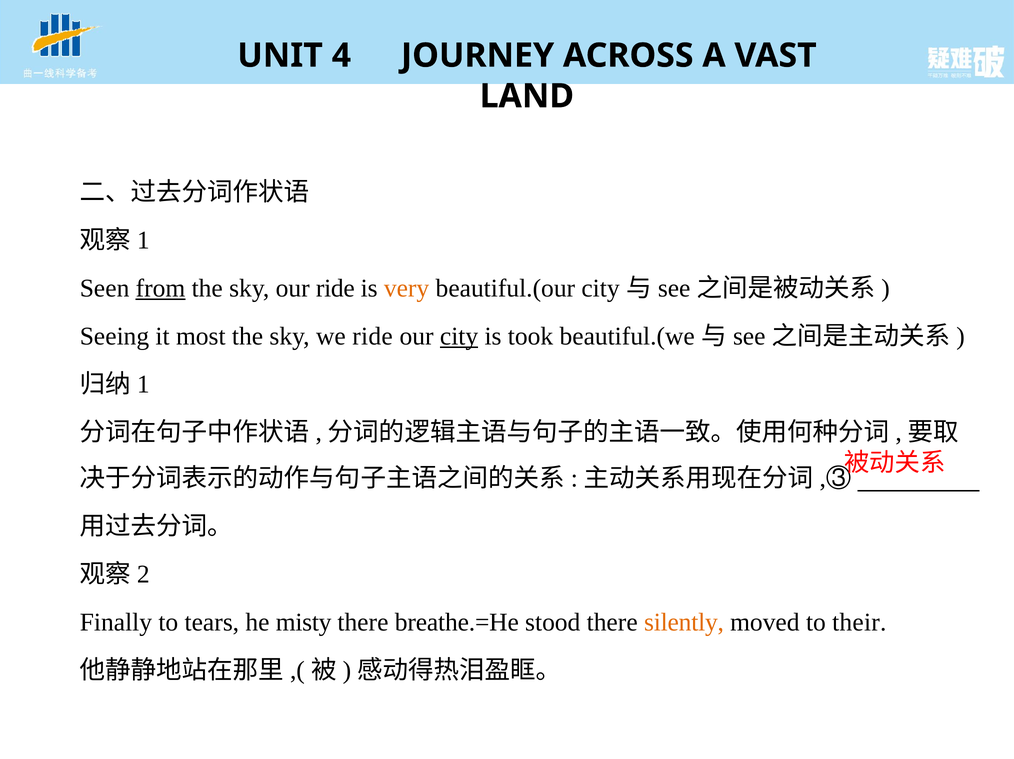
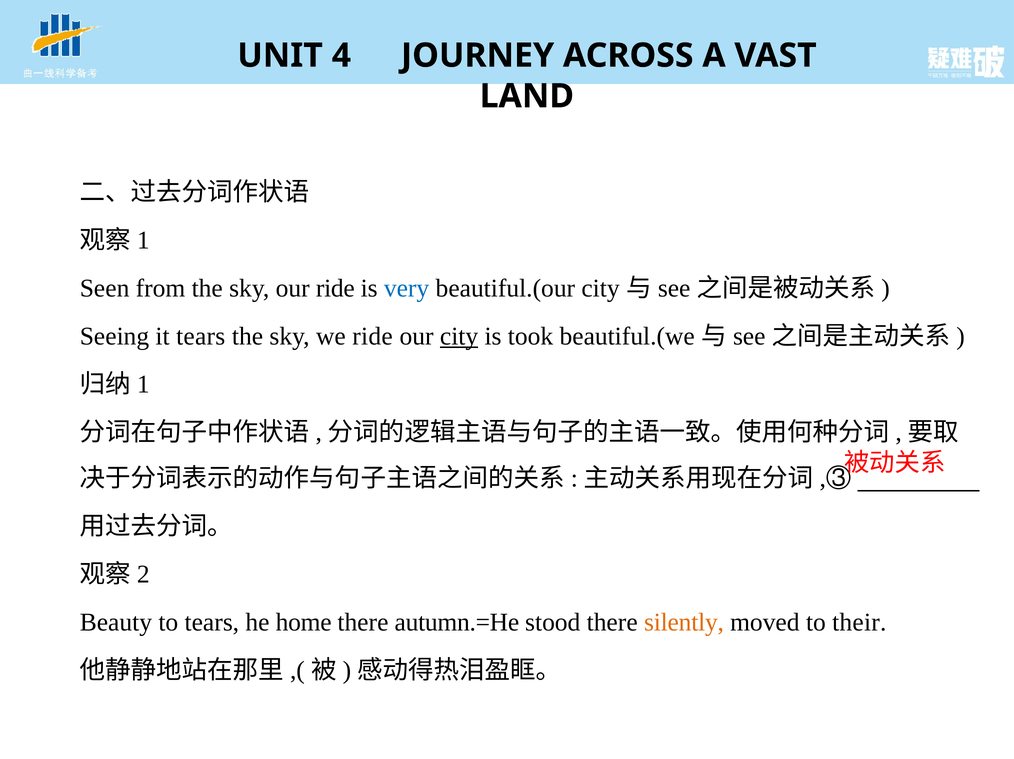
from underline: present -> none
very colour: orange -> blue
it most: most -> tears
Finally: Finally -> Beauty
misty: misty -> home
breathe.=He: breathe.=He -> autumn.=He
